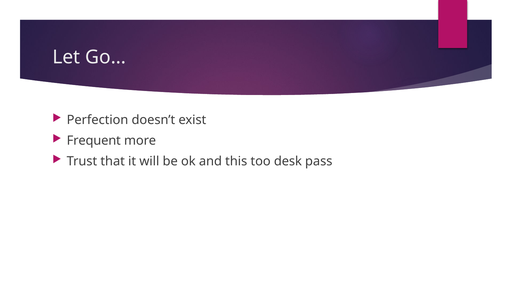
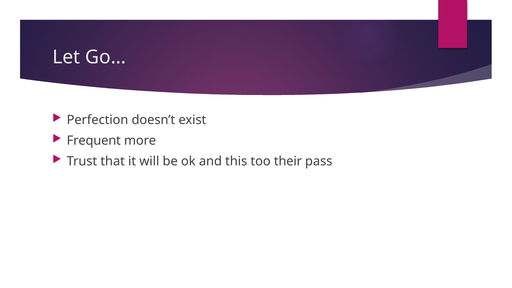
desk: desk -> their
